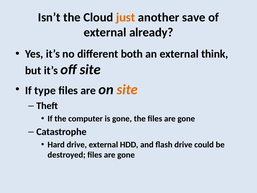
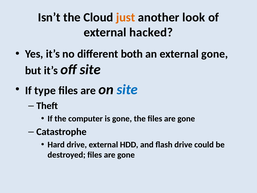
save: save -> look
already: already -> hacked
external think: think -> gone
site at (127, 90) colour: orange -> blue
